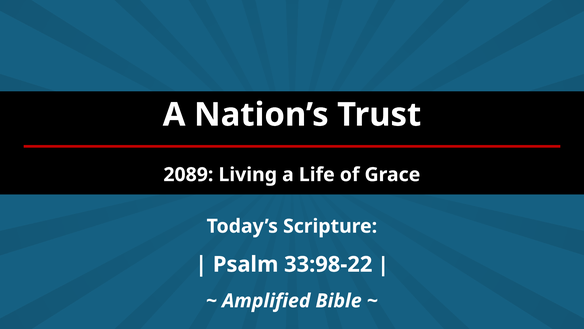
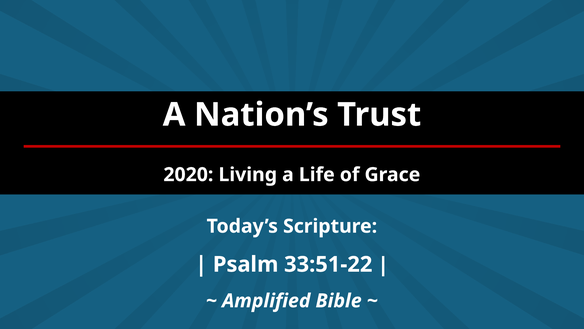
2089: 2089 -> 2020
33:98-22: 33:98-22 -> 33:51-22
